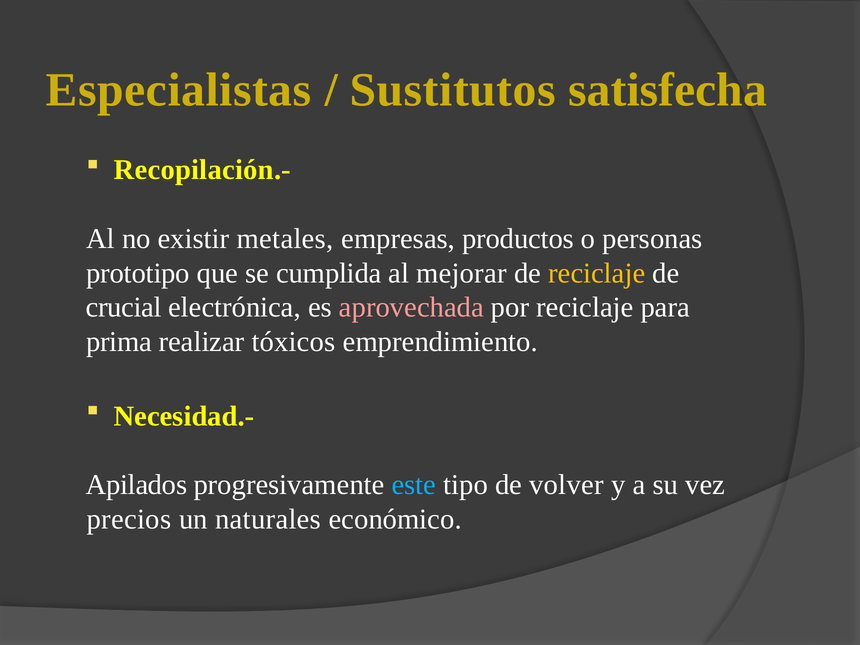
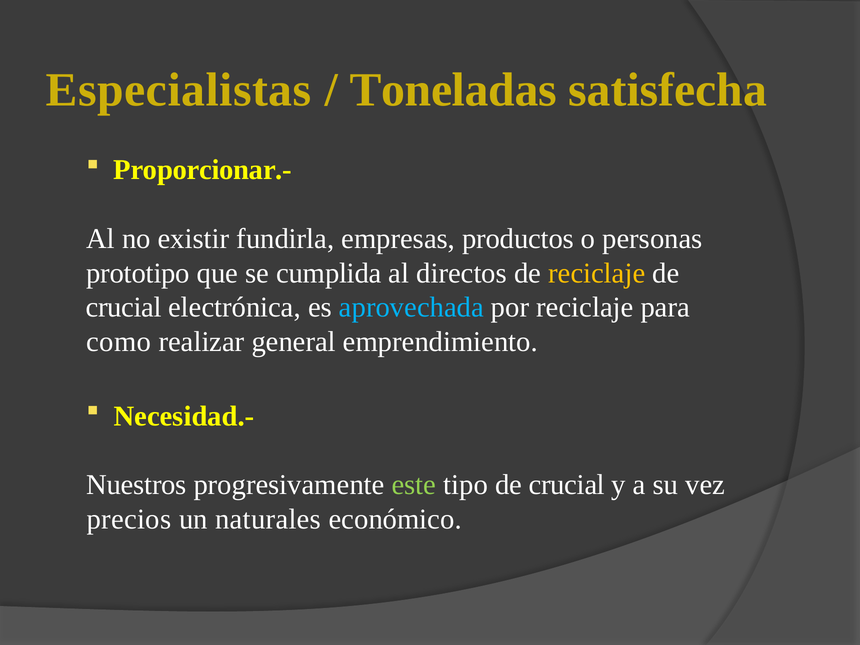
Sustitutos: Sustitutos -> Toneladas
Recopilación.-: Recopilación.- -> Proporcionar.-
metales: metales -> fundirla
mejorar: mejorar -> directos
aprovechada colour: pink -> light blue
prima: prima -> como
tóxicos: tóxicos -> general
Apilados: Apilados -> Nuestros
este colour: light blue -> light green
tipo de volver: volver -> crucial
